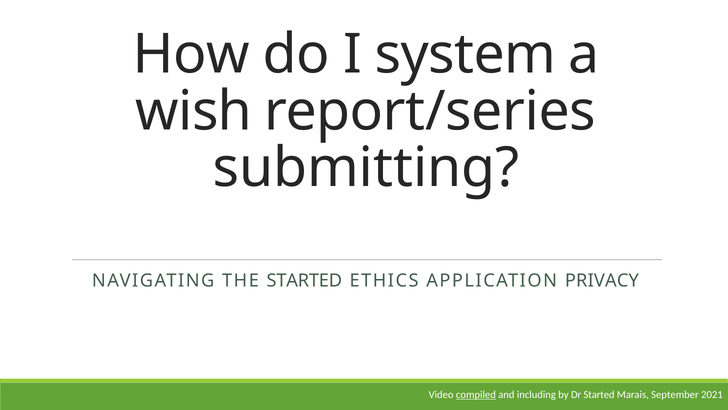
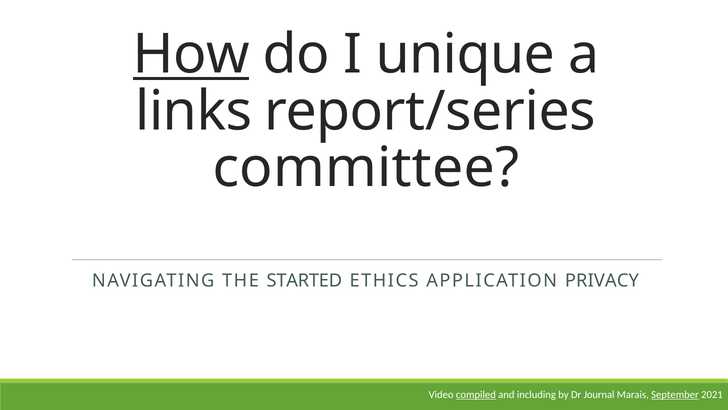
How underline: none -> present
system: system -> unique
wish: wish -> links
submitting: submitting -> committee
Dr Started: Started -> Journal
September underline: none -> present
